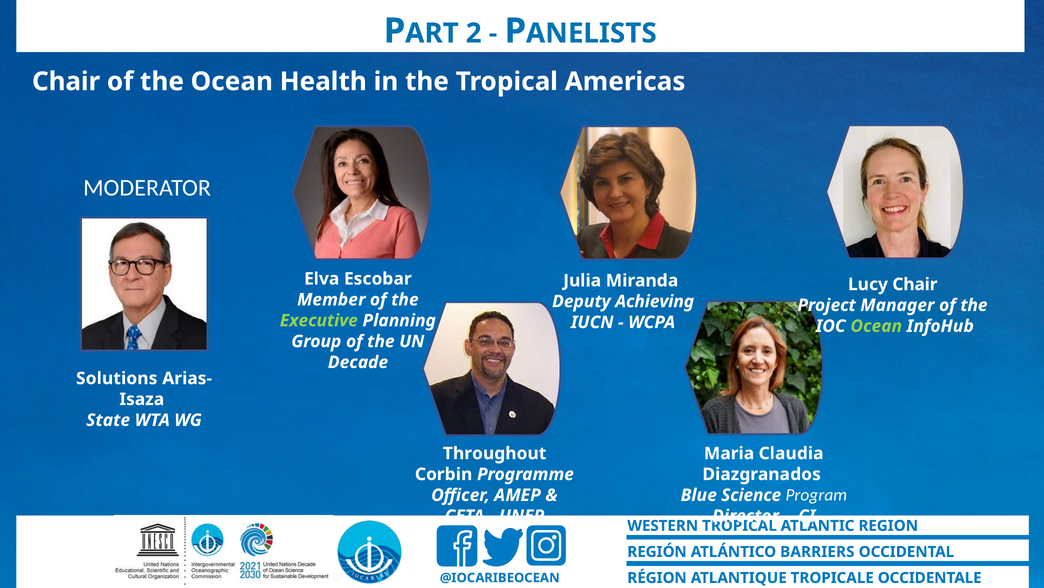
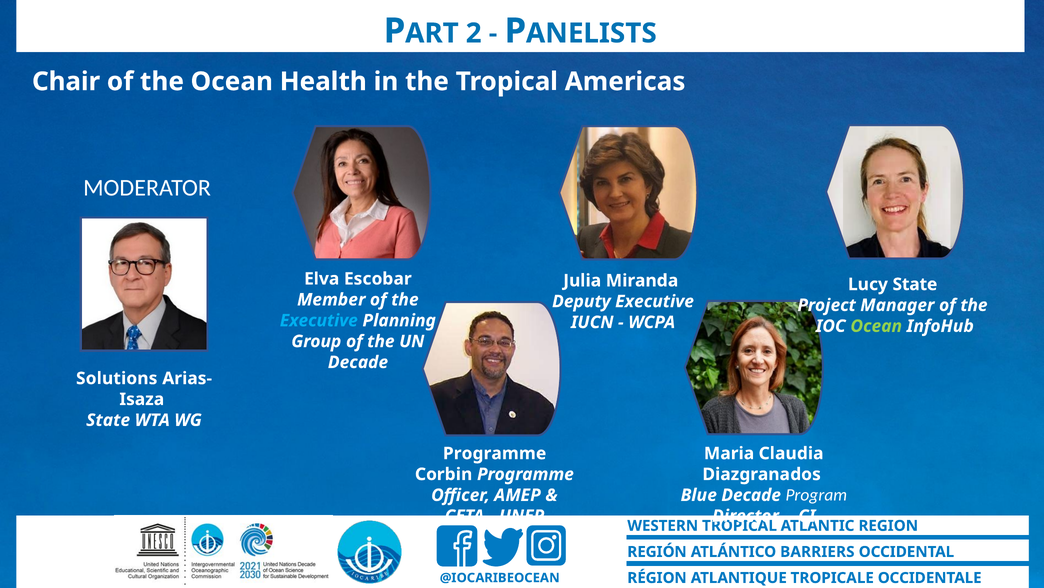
Lucy Chair: Chair -> State
Deputy Achieving: Achieving -> Executive
Executive at (319, 320) colour: light green -> light blue
Throughout at (495, 453): Throughout -> Programme
Blue Science: Science -> Decade
